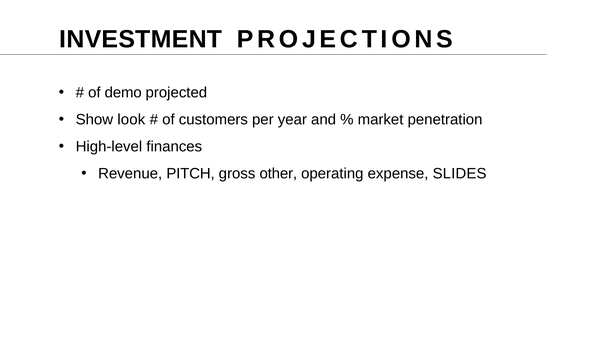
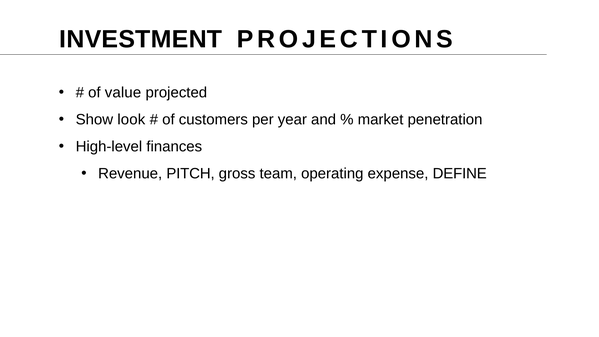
demo: demo -> value
other: other -> team
SLIDES: SLIDES -> DEFINE
